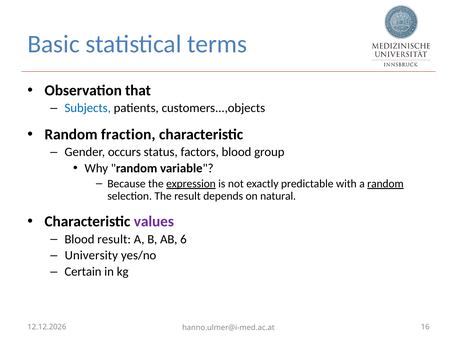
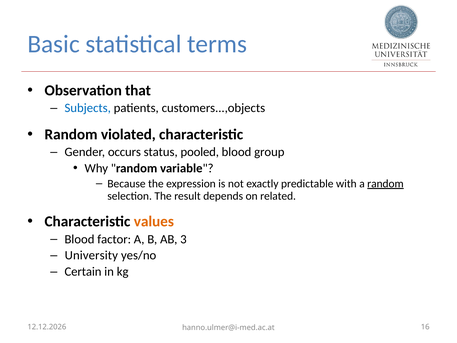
fraction: fraction -> violated
factors: factors -> pooled
expression underline: present -> none
natural: natural -> related
values colour: purple -> orange
Blood result: result -> factor
6: 6 -> 3
